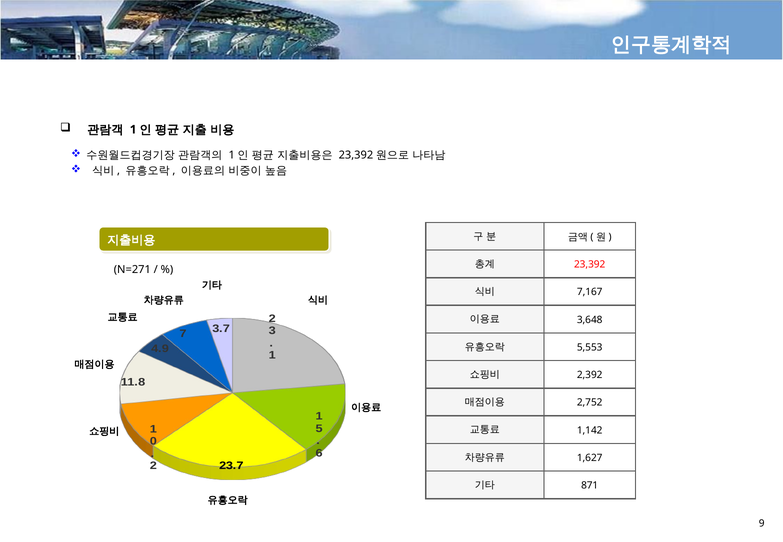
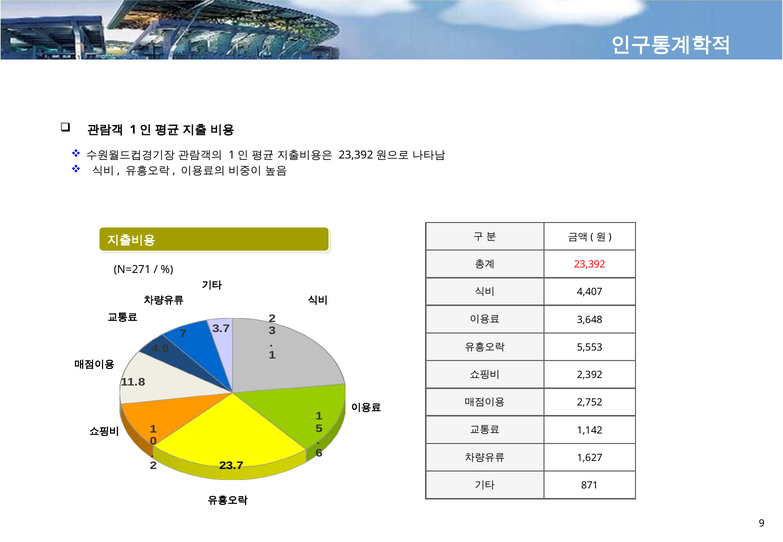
7,167: 7,167 -> 4,407
